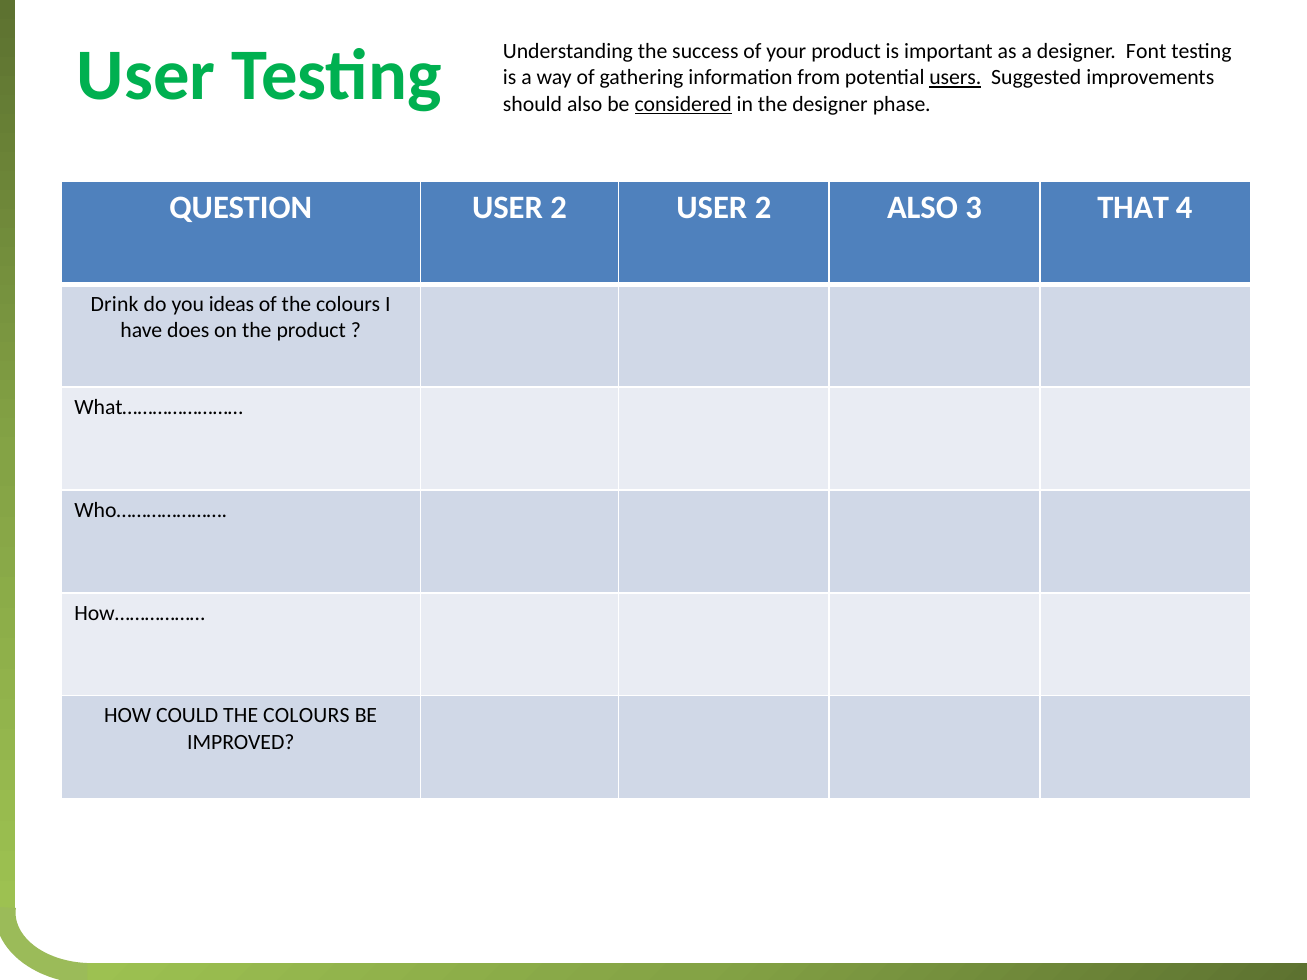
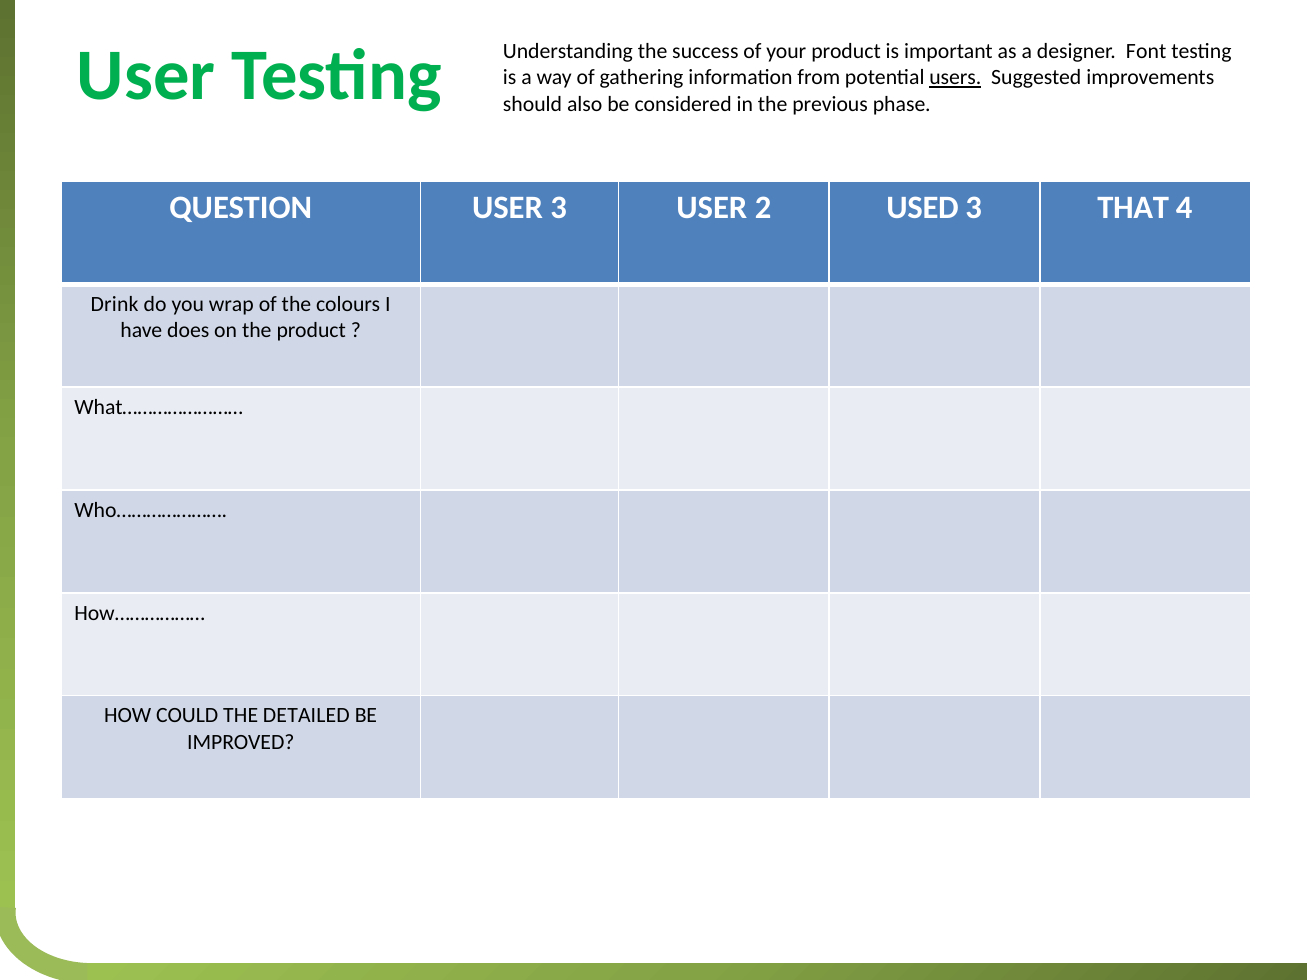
considered underline: present -> none
the designer: designer -> previous
QUESTION USER 2: 2 -> 3
2 ALSO: ALSO -> USED
ideas: ideas -> wrap
COULD THE COLOURS: COLOURS -> DETAILED
